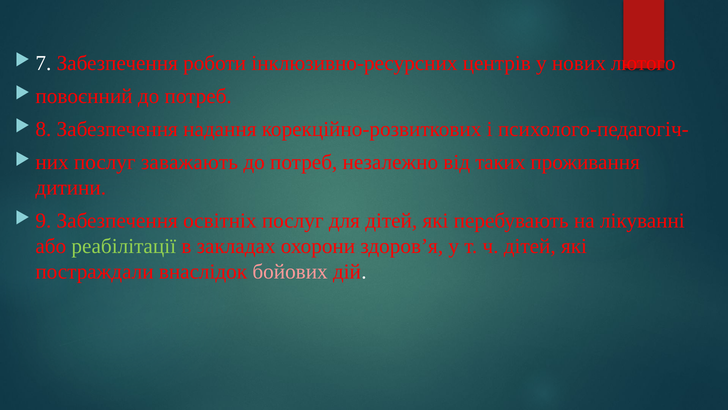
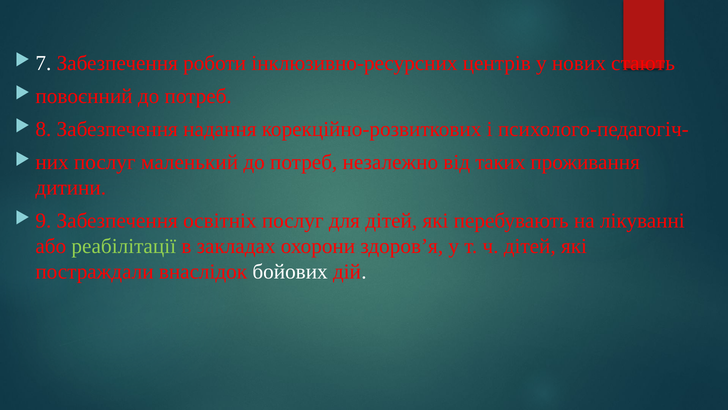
лютого: лютого -> стають
заважають: заважають -> маленький
бойових colour: pink -> white
